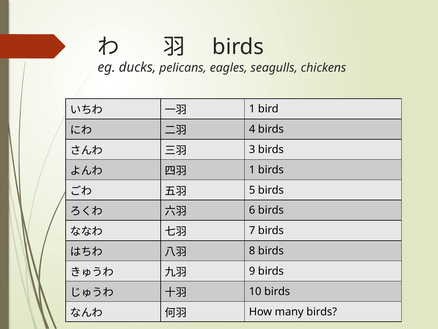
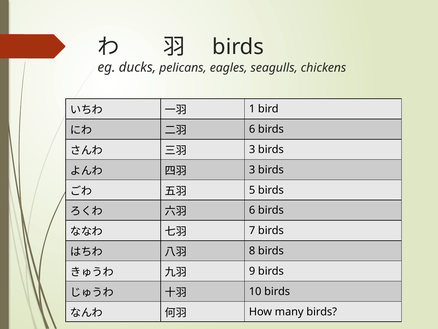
4 at (252, 129): 4 -> 6
1 at (252, 170): 1 -> 3
